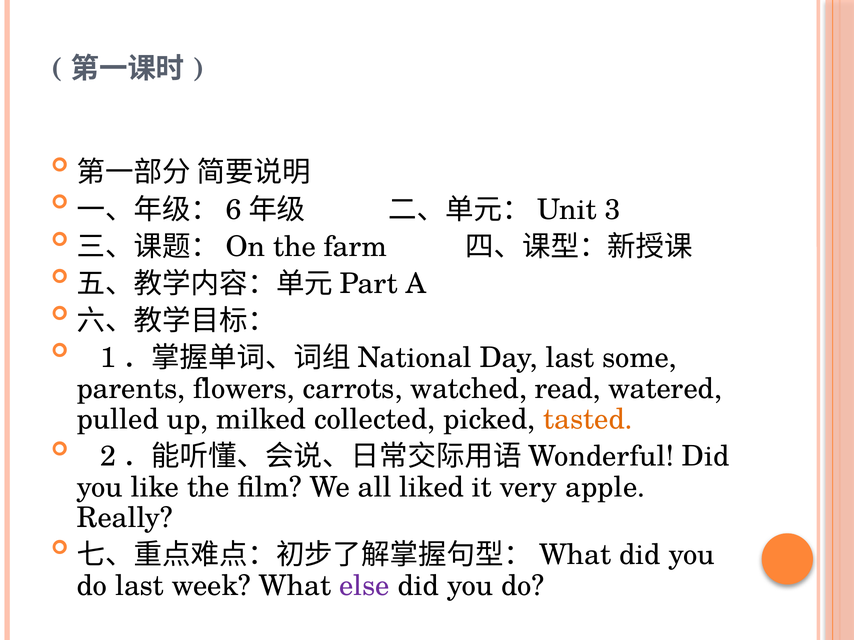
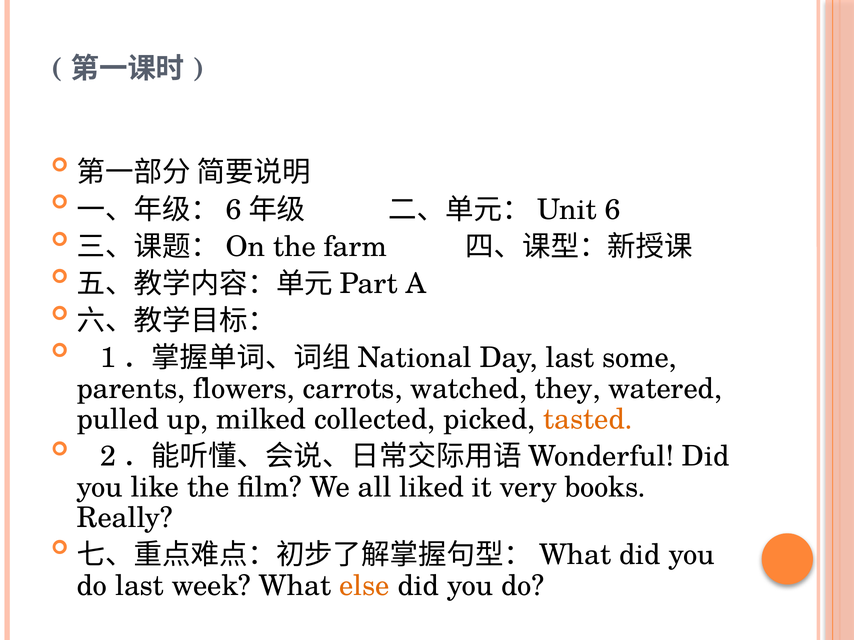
3: 3 -> 6
read: read -> they
apple: apple -> books
else colour: purple -> orange
